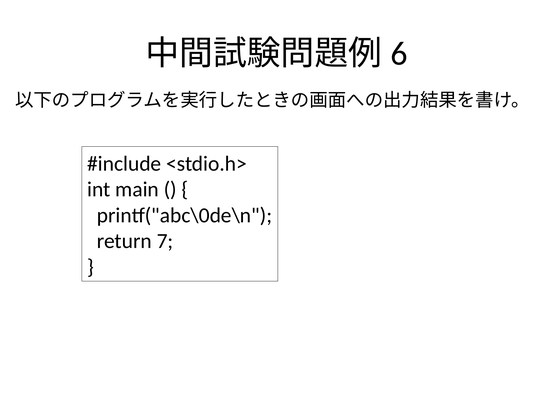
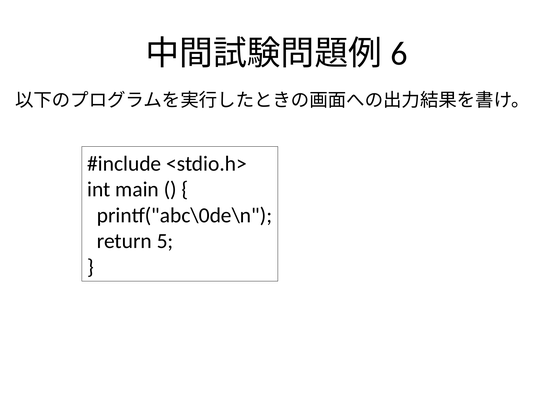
7: 7 -> 5
